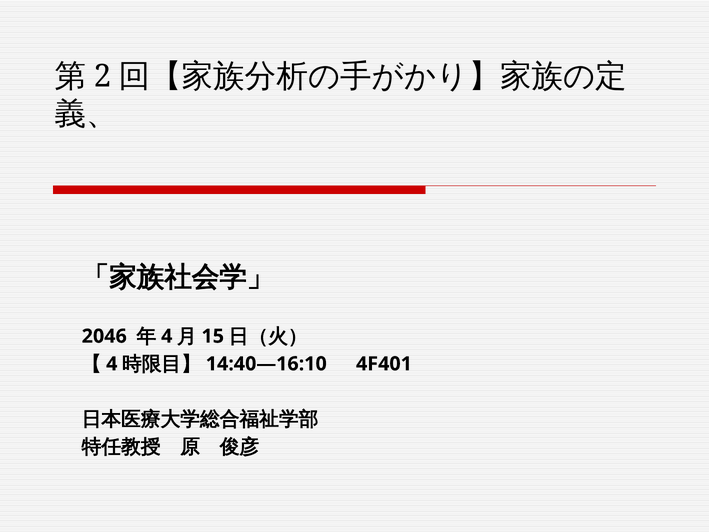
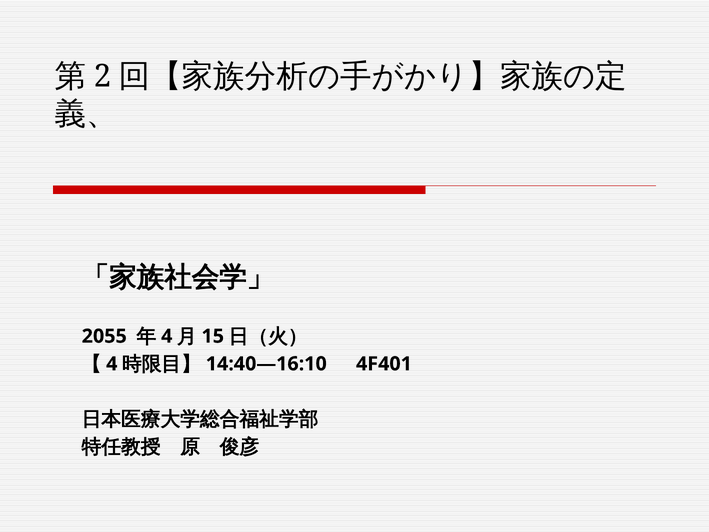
2046: 2046 -> 2055
